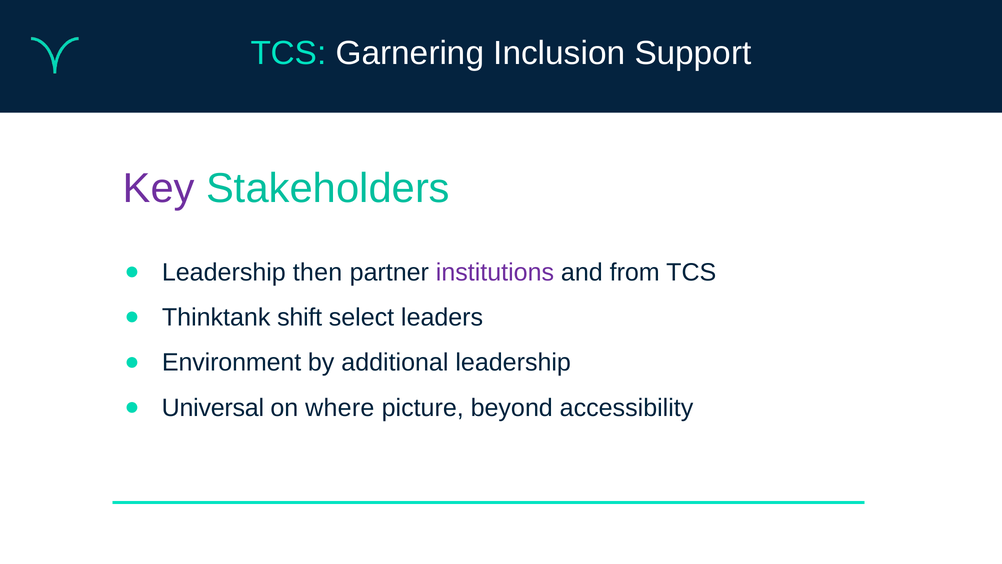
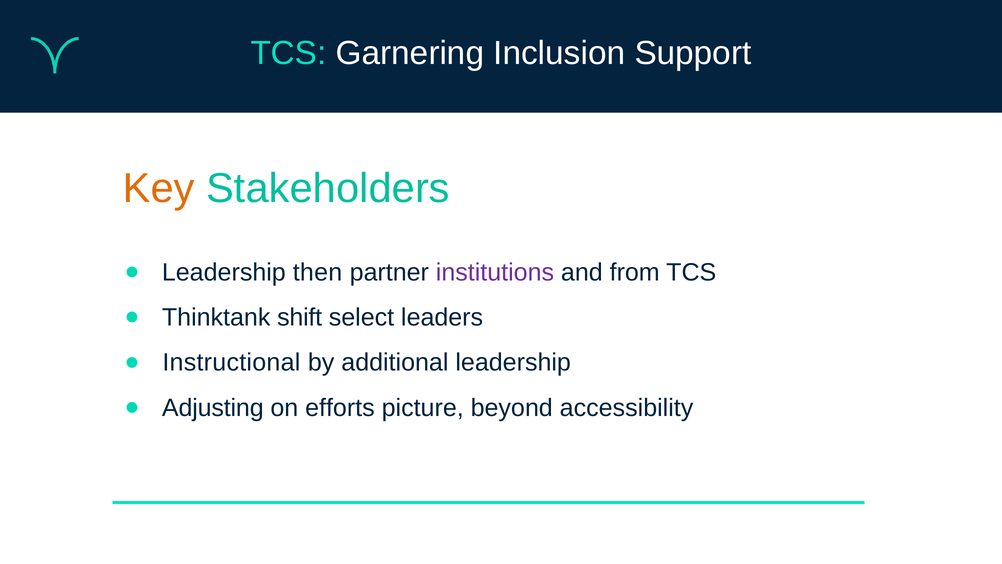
Key colour: purple -> orange
Environment: Environment -> Instructional
Universal: Universal -> Adjusting
where: where -> efforts
